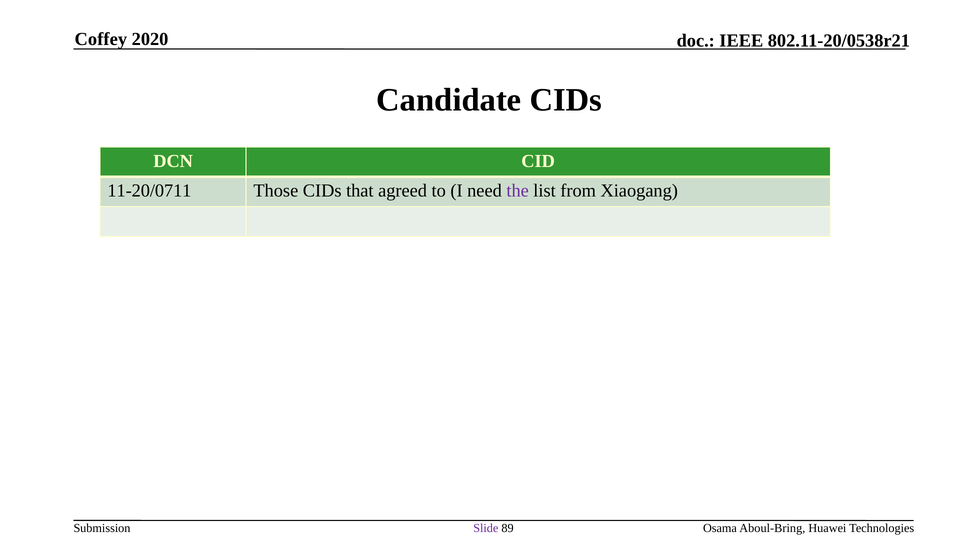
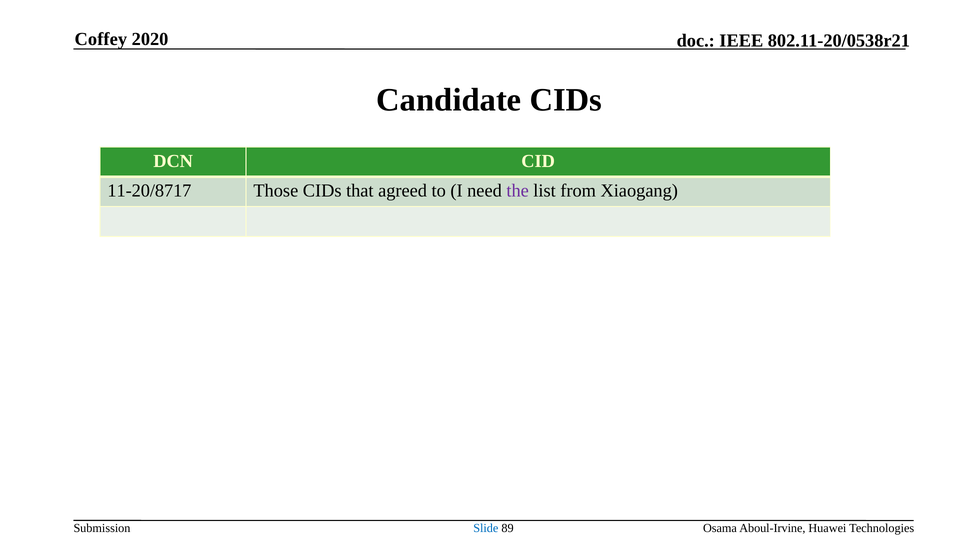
11-20/0711: 11-20/0711 -> 11-20/8717
Slide colour: purple -> blue
Aboul-Bring: Aboul-Bring -> Aboul-Irvine
